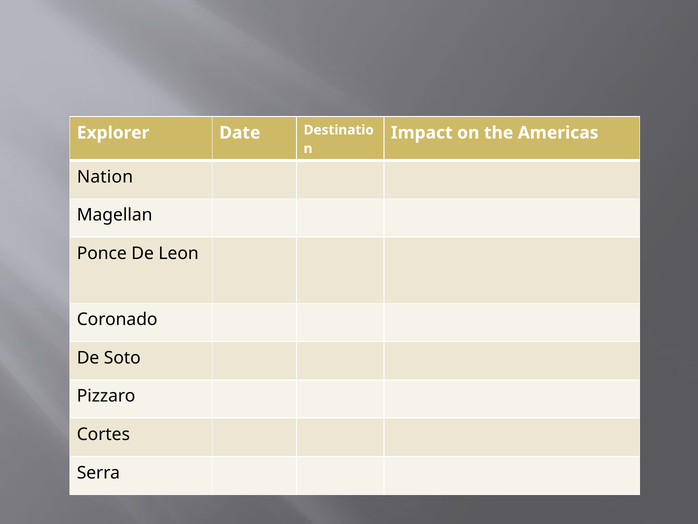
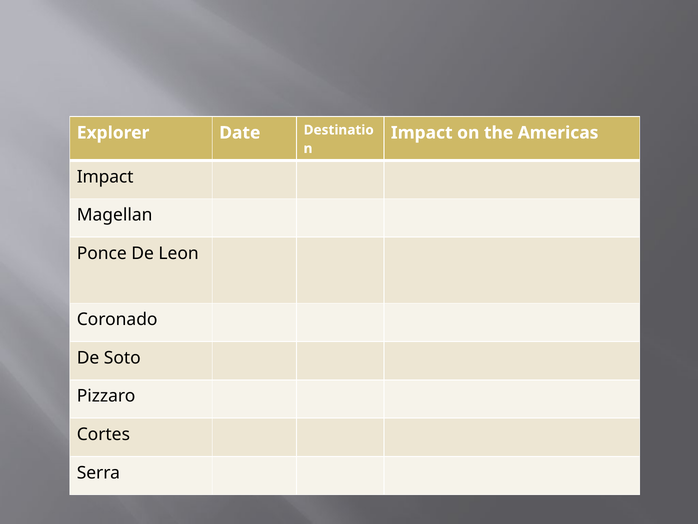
Nation at (105, 177): Nation -> Impact
